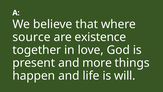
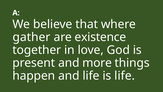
source: source -> gather
is will: will -> life
